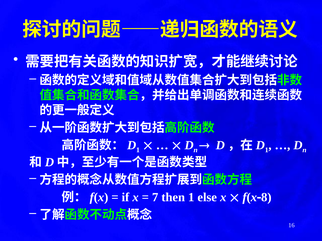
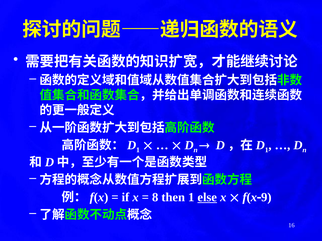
7: 7 -> 8
else underline: none -> present
8: 8 -> 9
